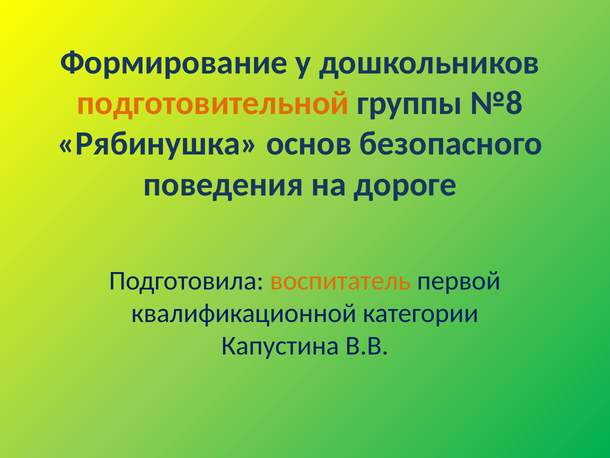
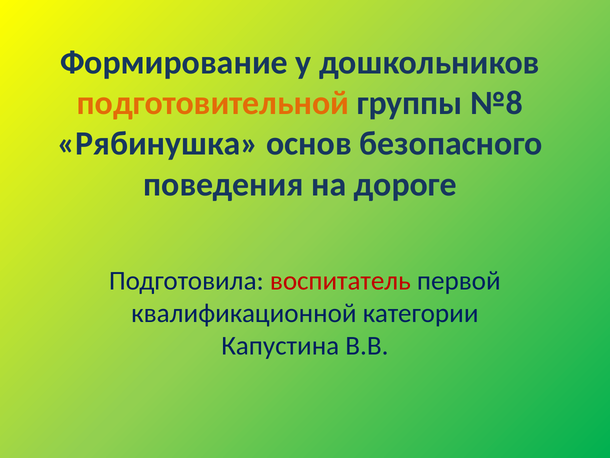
воспитатель colour: orange -> red
